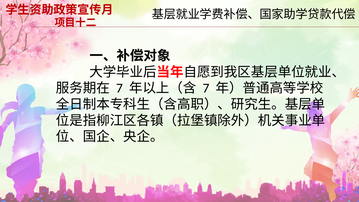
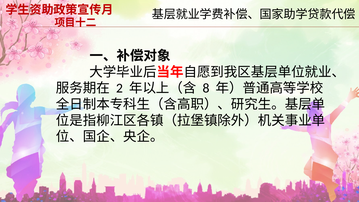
7 at (119, 88): 7 -> 2
7 at (206, 88): 7 -> 8
